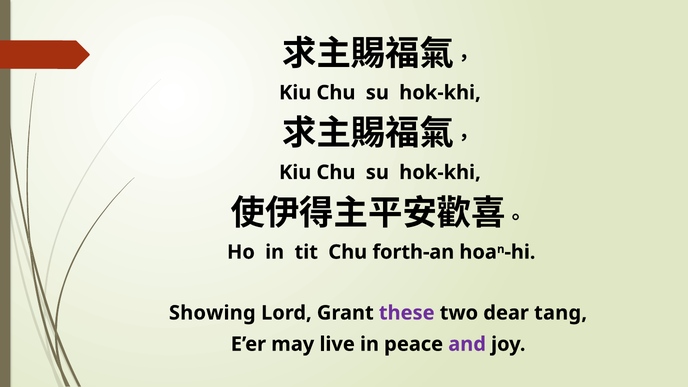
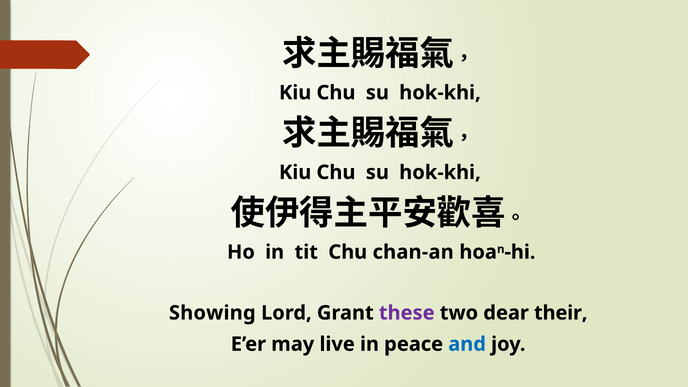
forth-an: forth-an -> chan-an
tang: tang -> their
and colour: purple -> blue
